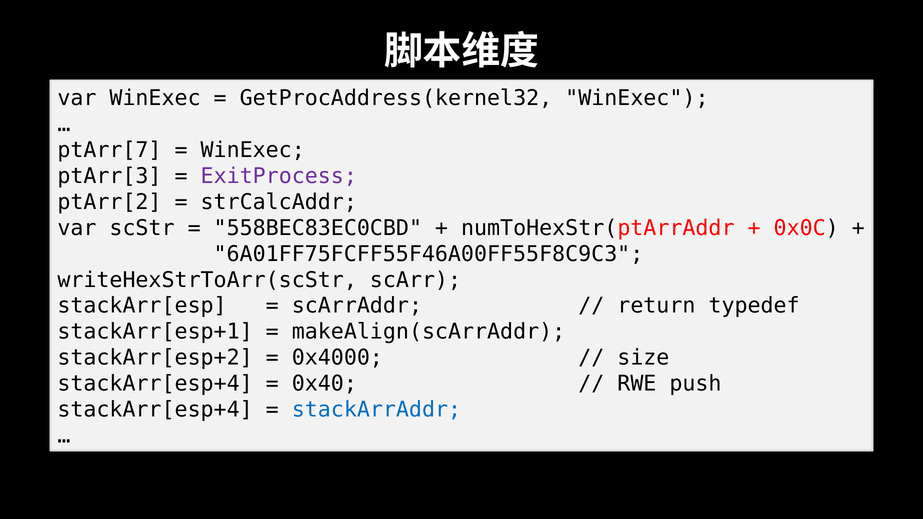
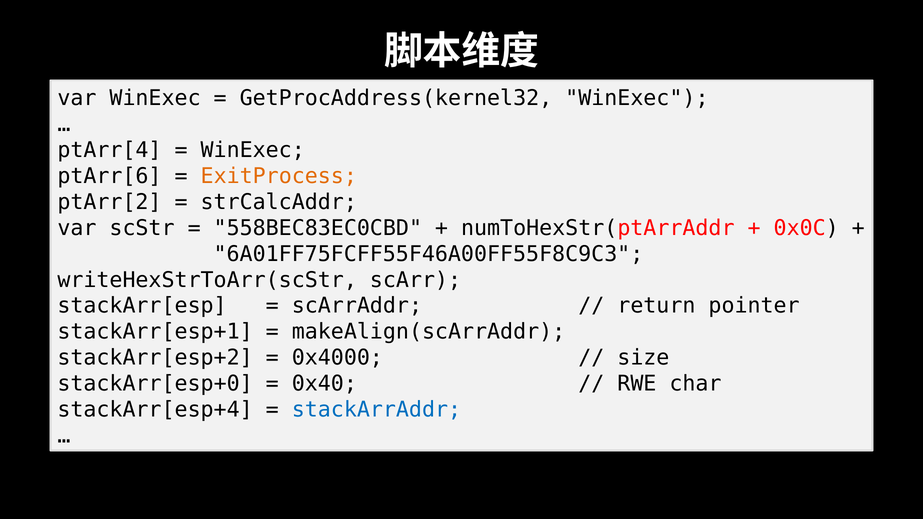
ptArr[7: ptArr[7 -> ptArr[4
ptArr[3: ptArr[3 -> ptArr[6
ExitProcess colour: purple -> orange
typedef: typedef -> pointer
stackArr[esp+4 at (155, 384): stackArr[esp+4 -> stackArr[esp+0
push: push -> char
